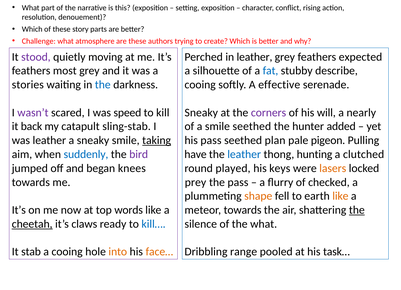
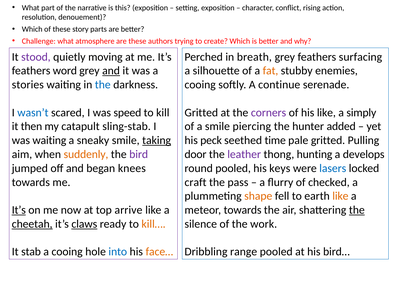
in leather: leather -> breath
expected: expected -> surfacing
most: most -> word
and at (111, 71) underline: none -> present
fat colour: blue -> orange
describe: describe -> enemies
effective: effective -> continue
wasn’t colour: purple -> blue
Sneaky at (201, 112): Sneaky -> Gritted
his will: will -> like
nearly: nearly -> simply
back: back -> then
smile seethed: seethed -> piercing
was leather: leather -> waiting
his pass: pass -> peck
plan: plan -> time
pale pigeon: pigeon -> gritted
suddenly colour: blue -> orange
have: have -> door
leather at (244, 154) colour: blue -> purple
clutched: clutched -> develops
round played: played -> pooled
lasers colour: orange -> blue
prey: prey -> craft
It’s at (19, 210) underline: none -> present
words: words -> arrive
claws underline: none -> present
kill… colour: blue -> orange
the what: what -> work
into colour: orange -> blue
task…: task… -> bird…
